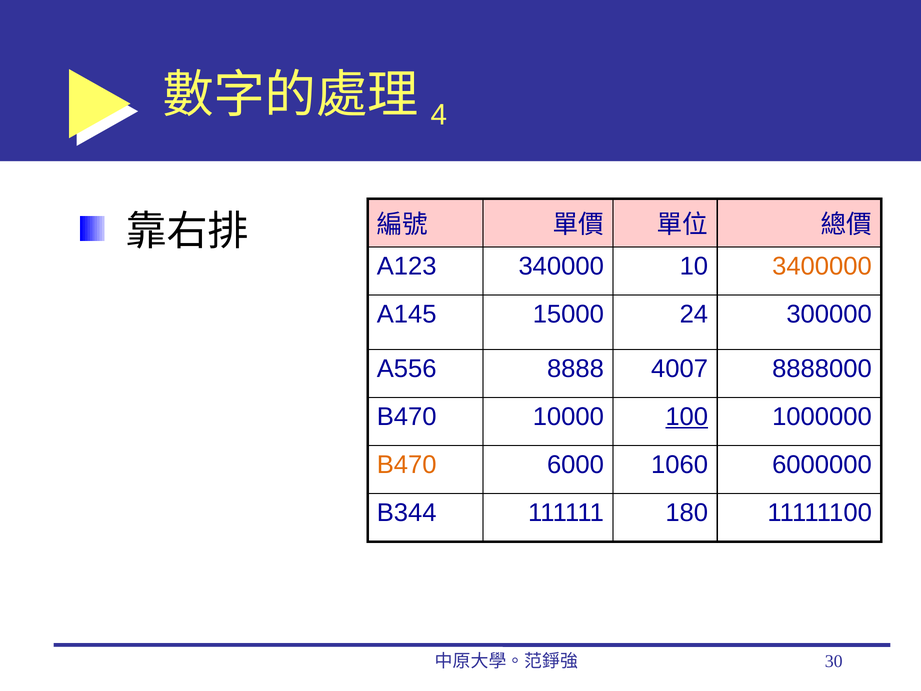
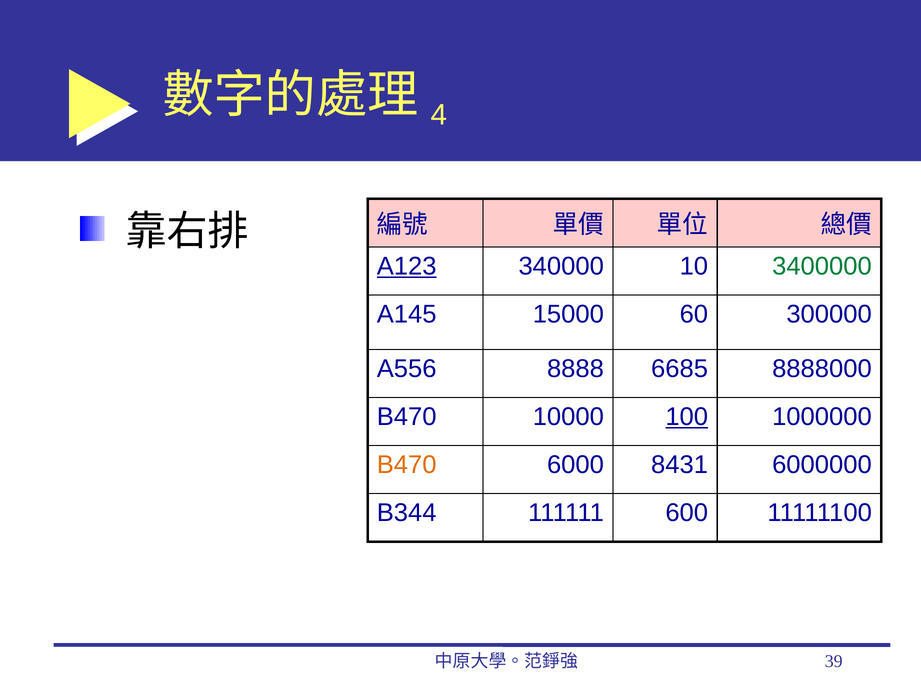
A123 underline: none -> present
3400000 colour: orange -> green
24: 24 -> 60
4007: 4007 -> 6685
1060: 1060 -> 8431
180: 180 -> 600
30: 30 -> 39
